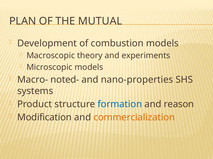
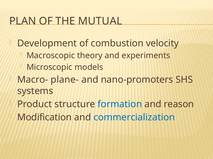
combustion models: models -> velocity
noted-: noted- -> plane-
nano-properties: nano-properties -> nano-promoters
commercialization colour: orange -> blue
